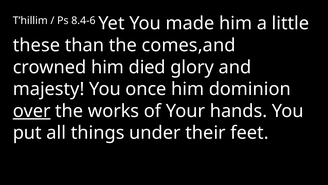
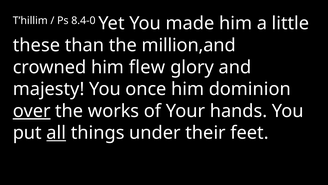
8.4-6: 8.4-6 -> 8.4-0
comes,and: comes,and -> million,and
died: died -> flew
all underline: none -> present
